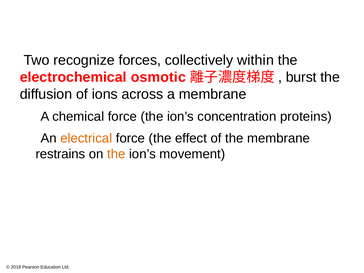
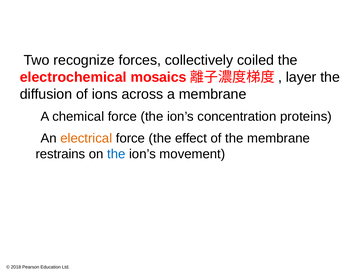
within: within -> coiled
osmotic: osmotic -> mosaics
burst: burst -> layer
the at (116, 154) colour: orange -> blue
